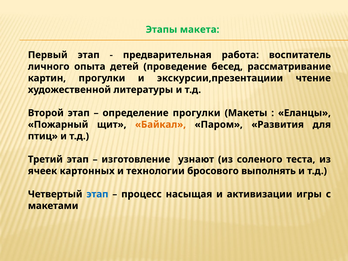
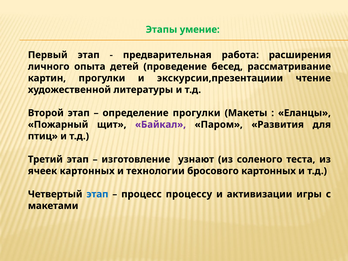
макета: макета -> умение
воспитатель: воспитатель -> расширения
Байкал colour: orange -> purple
бросового выполнять: выполнять -> картонных
насыщая: насыщая -> процессу
